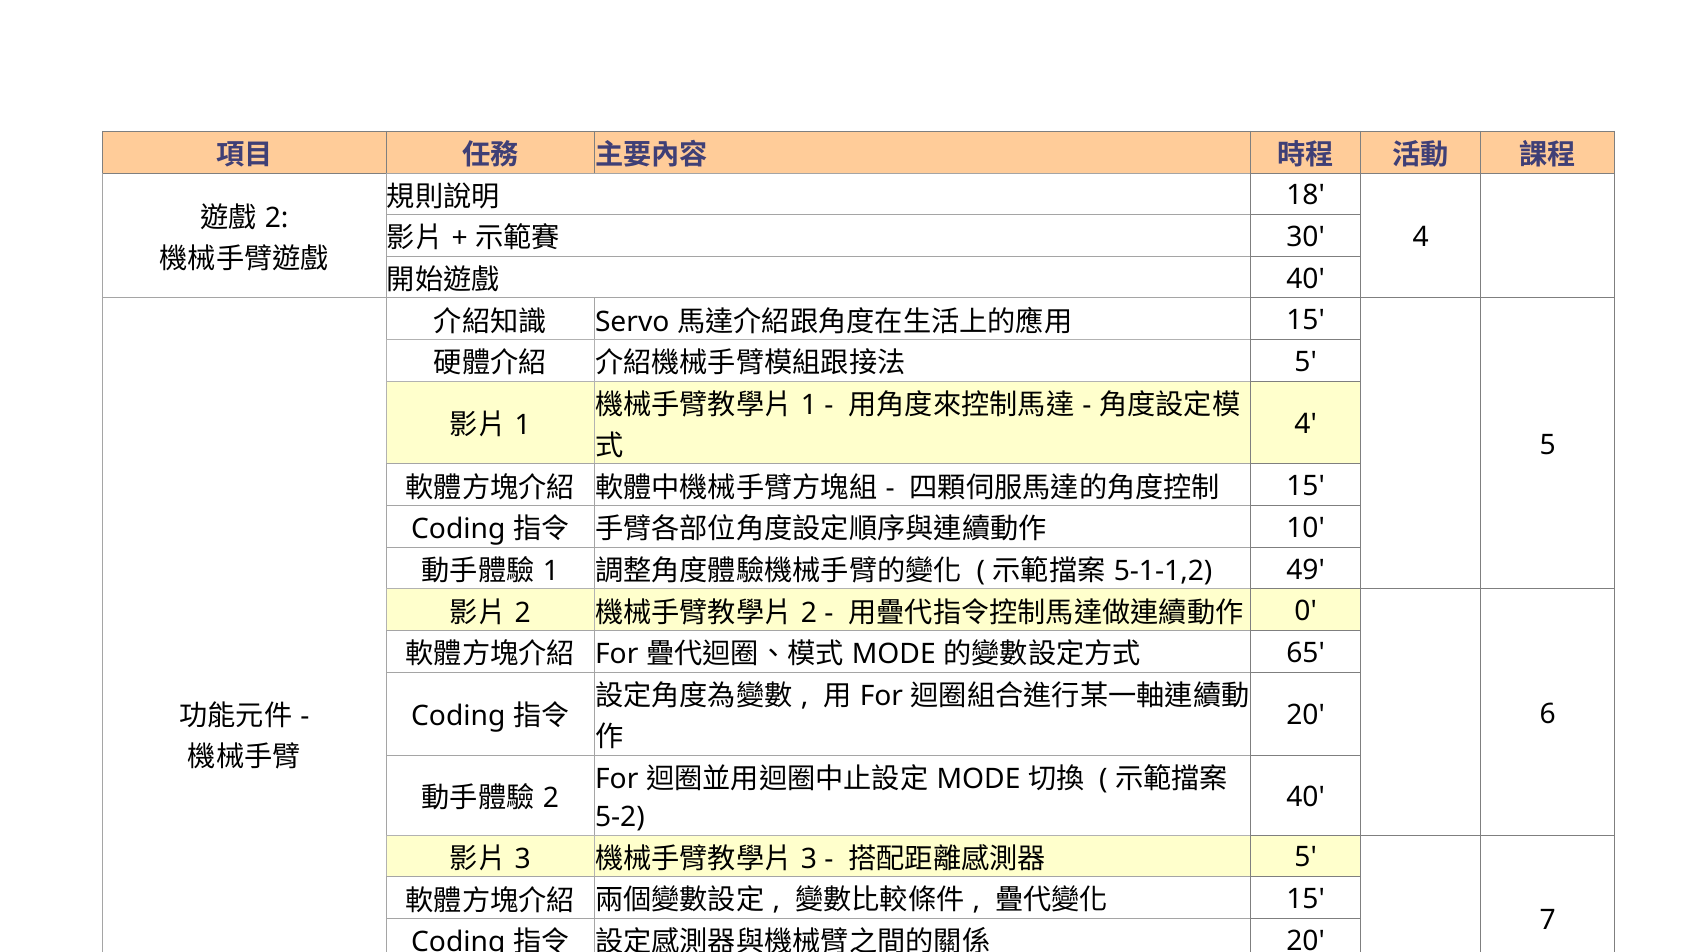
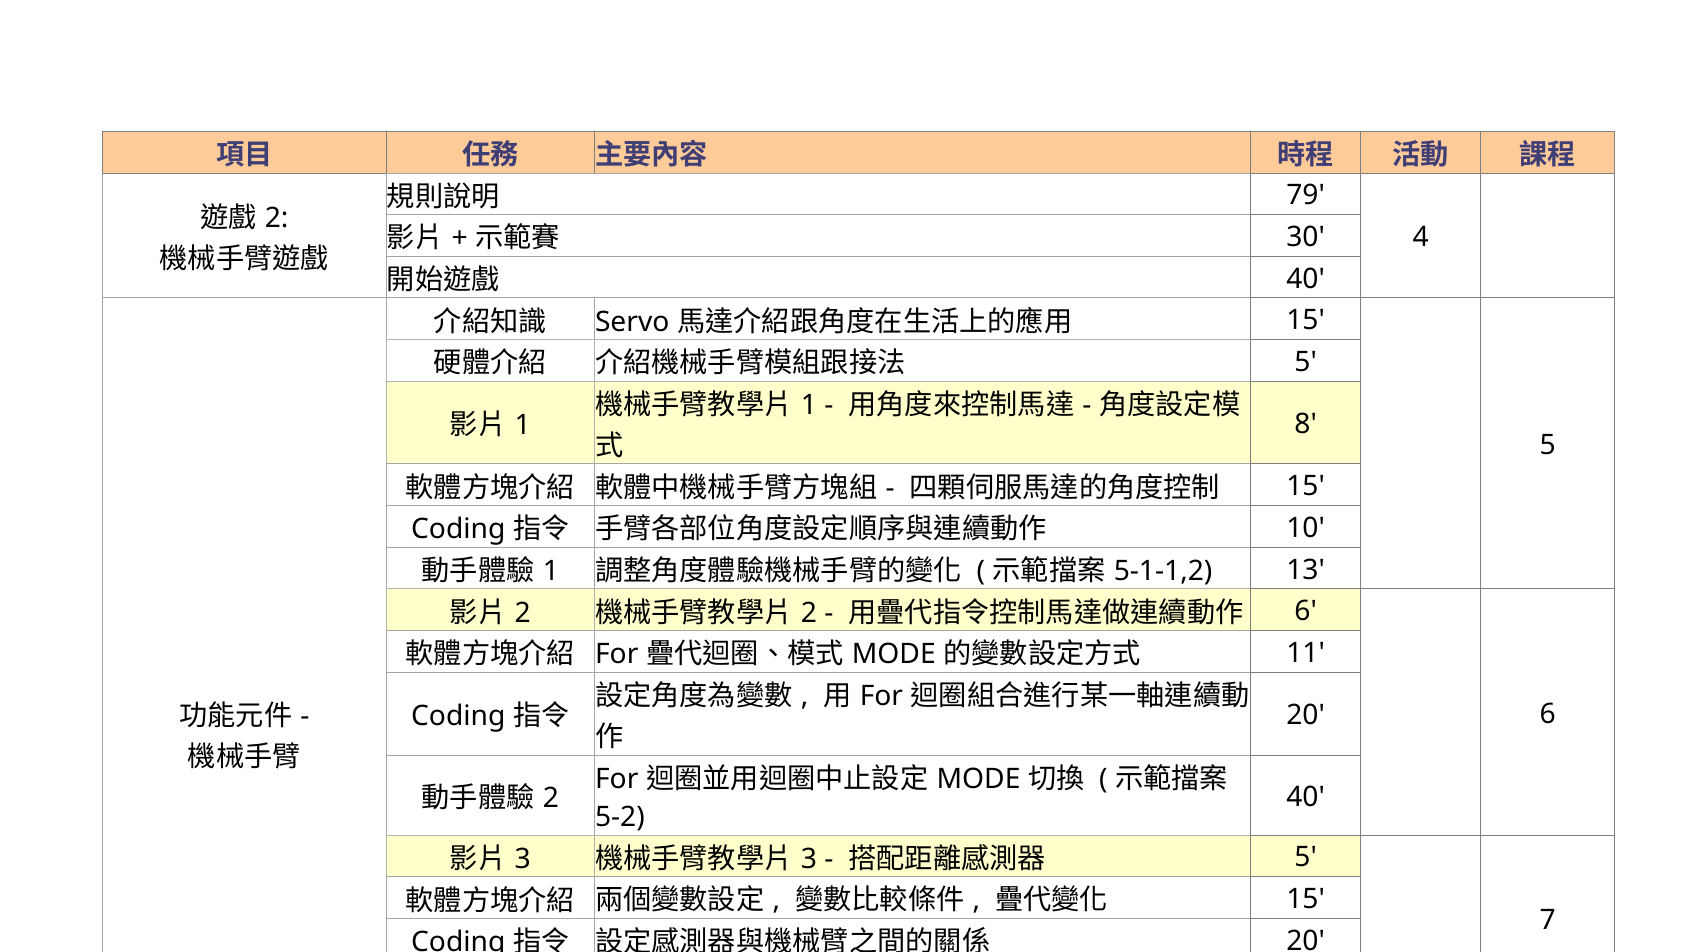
18: 18 -> 79
4 at (1306, 424): 4 -> 8
49: 49 -> 13
0 at (1306, 611): 0 -> 6
65: 65 -> 11
